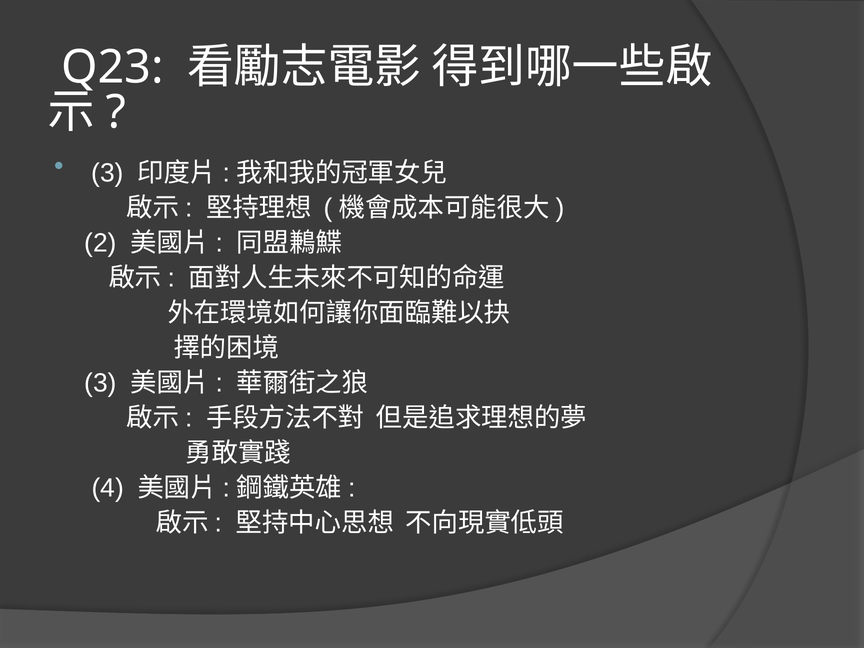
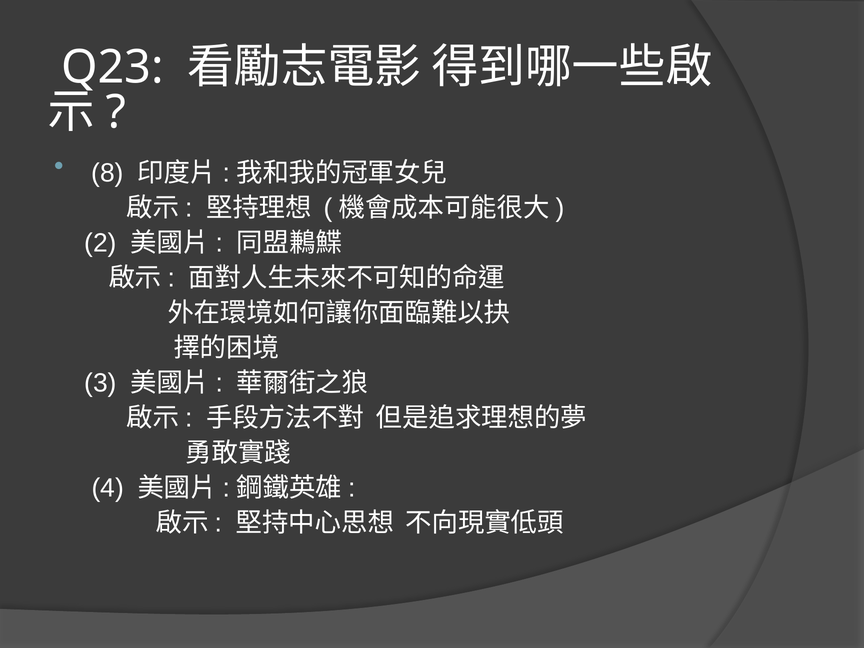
3 at (108, 173): 3 -> 8
